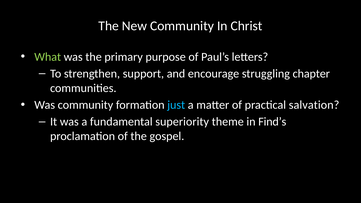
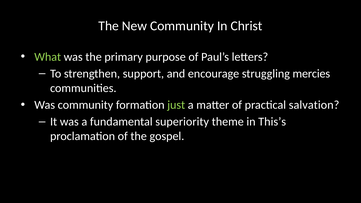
chapter: chapter -> mercies
just colour: light blue -> light green
Find’s: Find’s -> This’s
